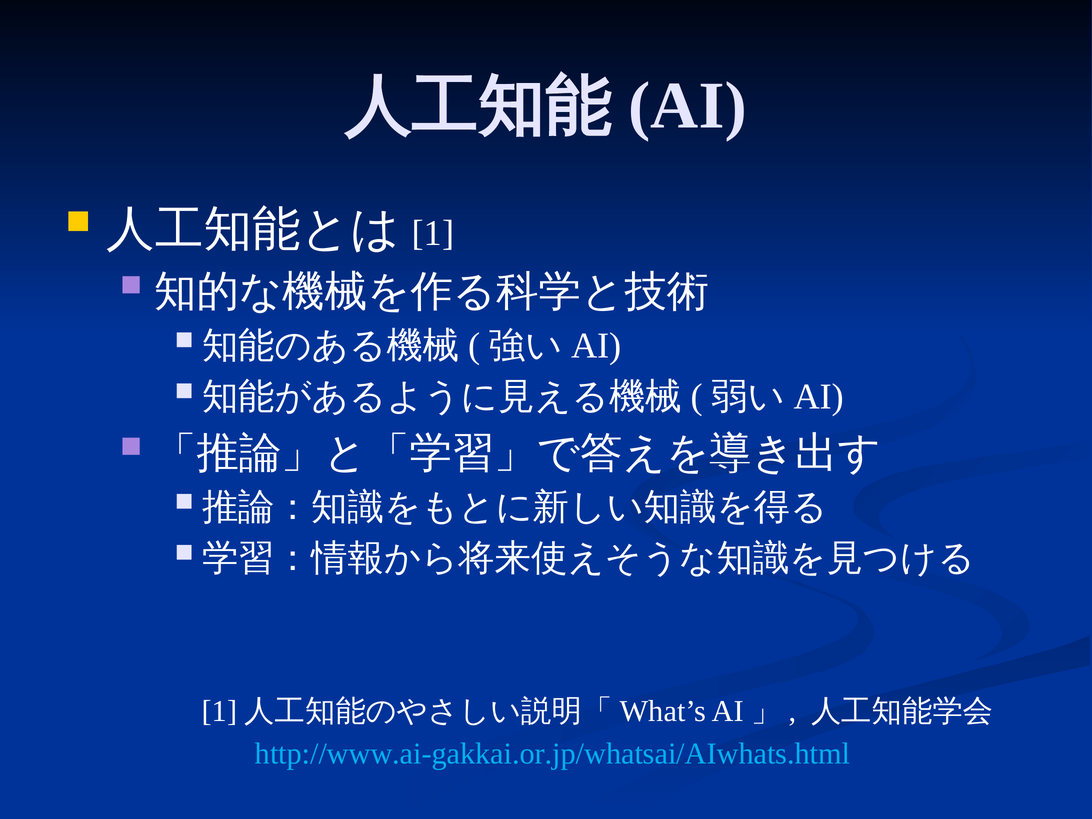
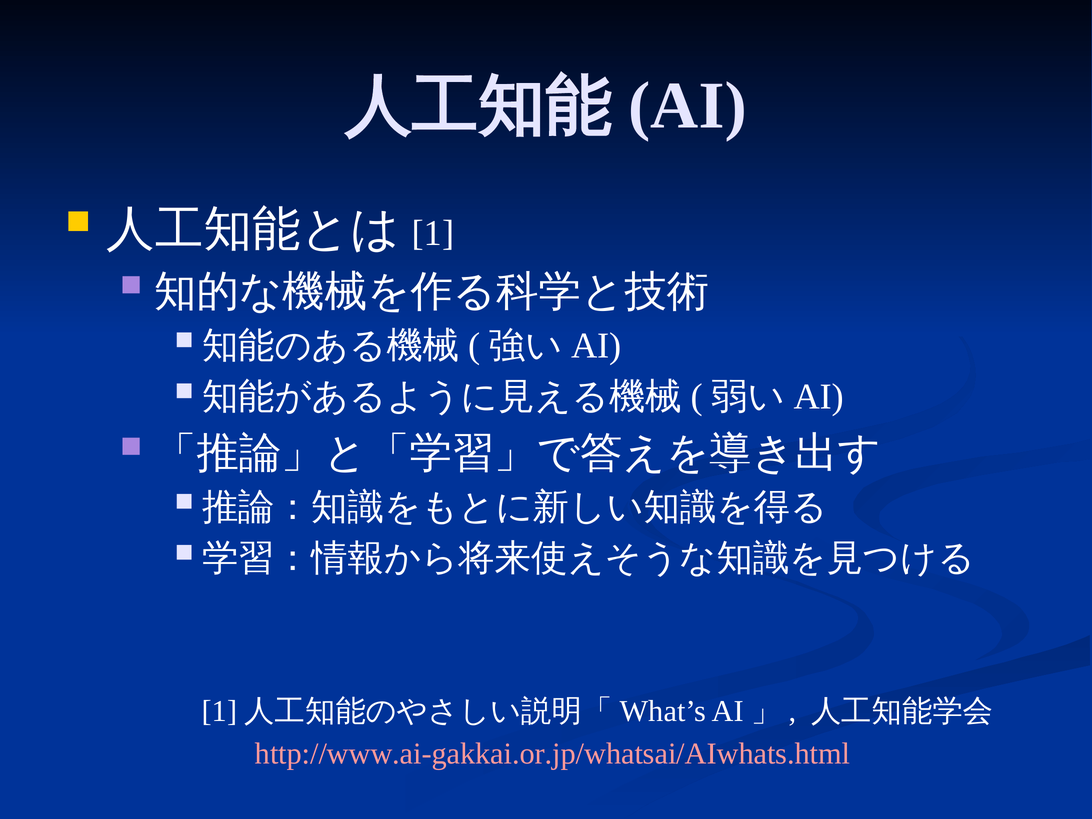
http://www.ai-gakkai.or.jp/whatsai/AIwhats.html colour: light blue -> pink
